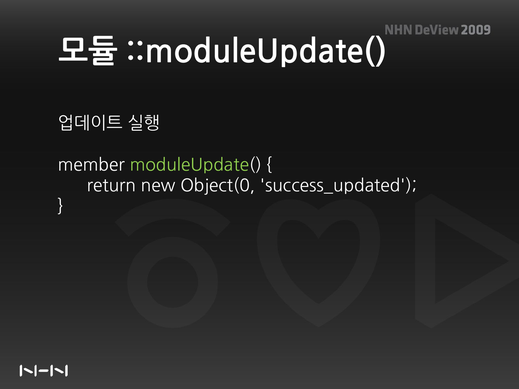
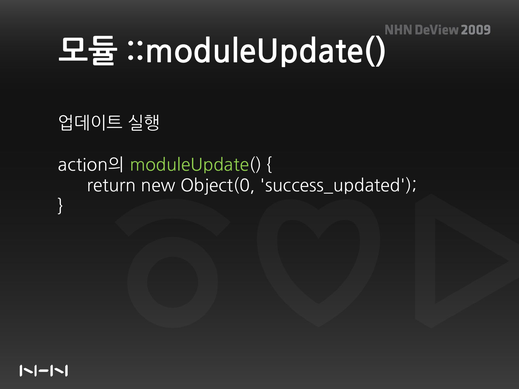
member: member -> action의
